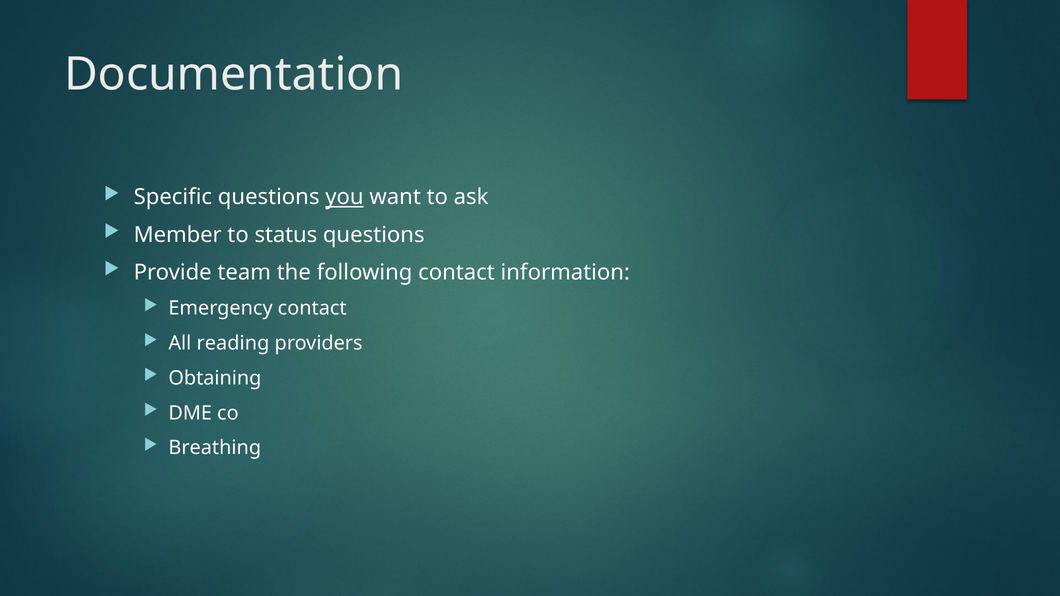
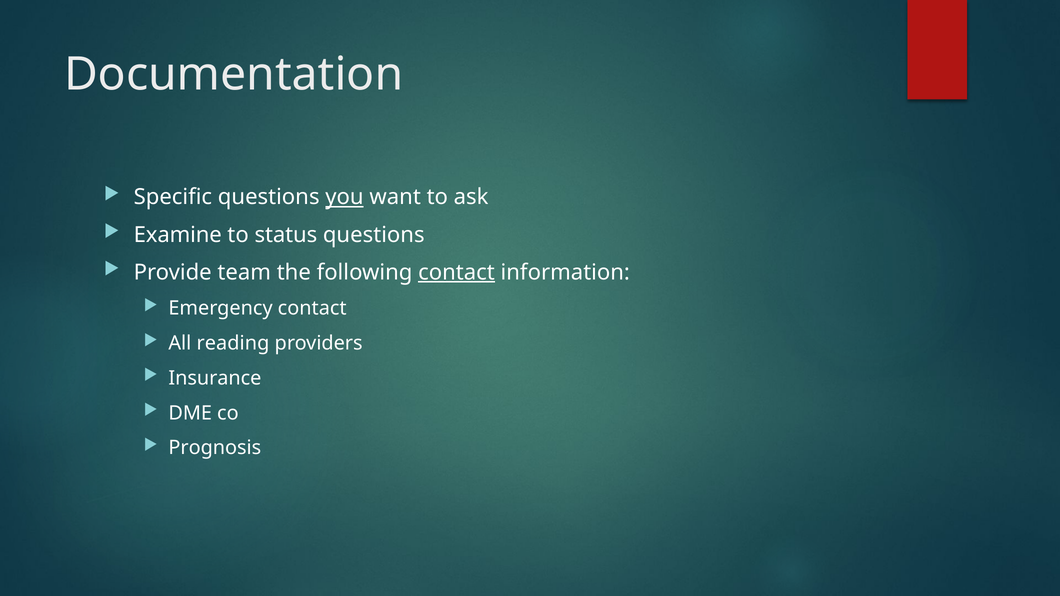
Member: Member -> Examine
contact at (456, 272) underline: none -> present
Obtaining: Obtaining -> Insurance
Breathing: Breathing -> Prognosis
